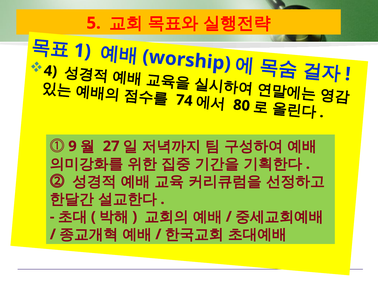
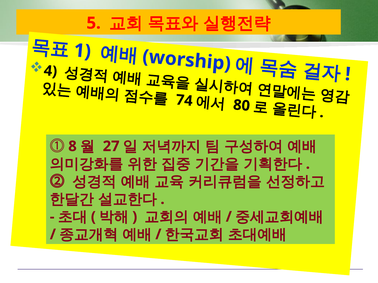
9: 9 -> 8
